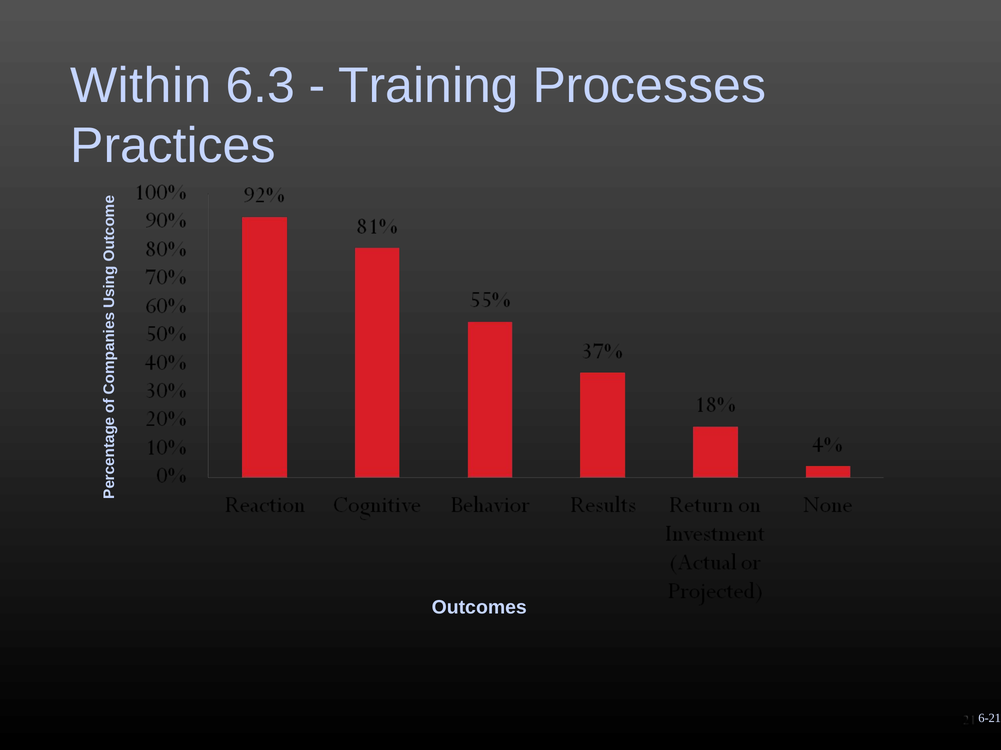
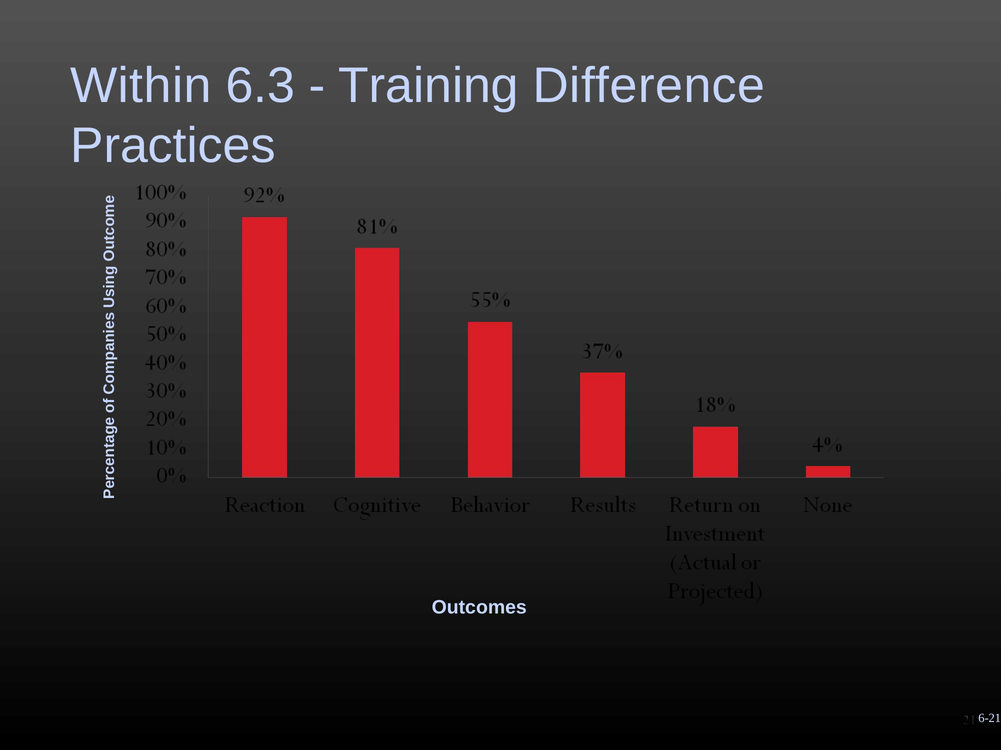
Processes: Processes -> Difference
